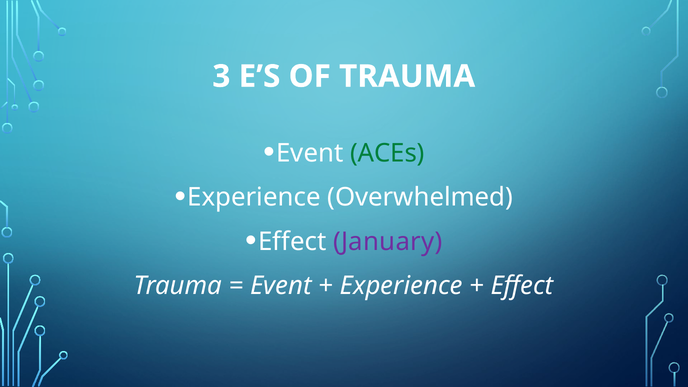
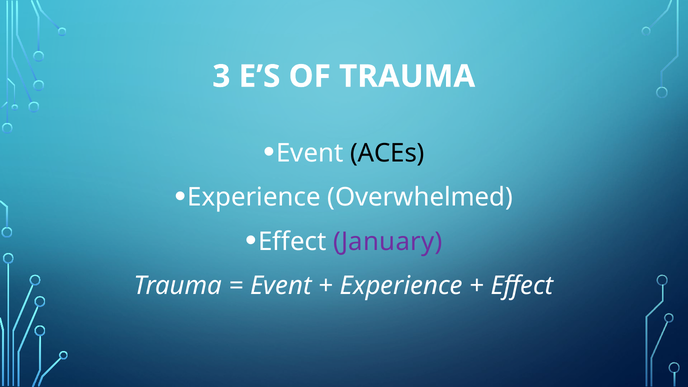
ACEs colour: green -> black
